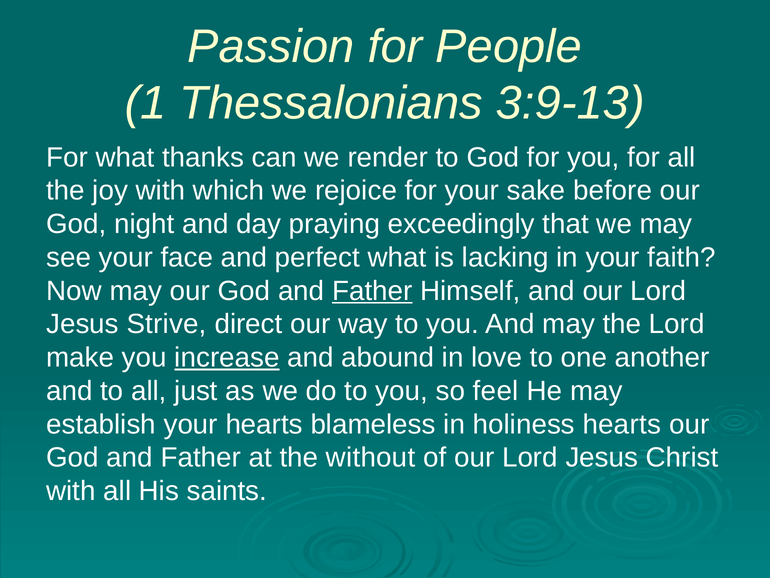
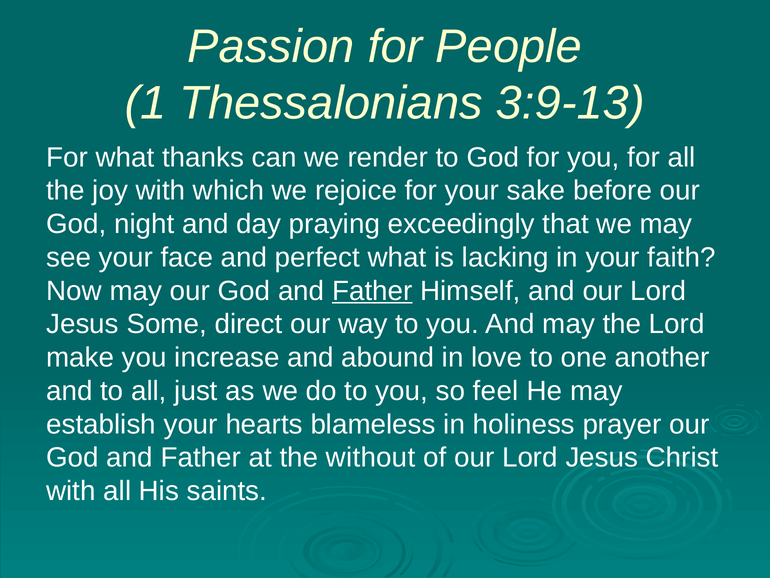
Strive: Strive -> Some
increase underline: present -> none
holiness hearts: hearts -> prayer
